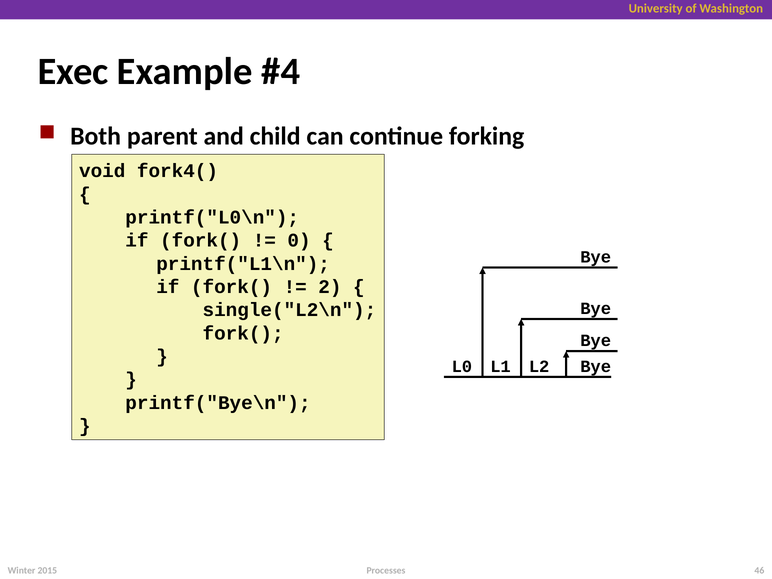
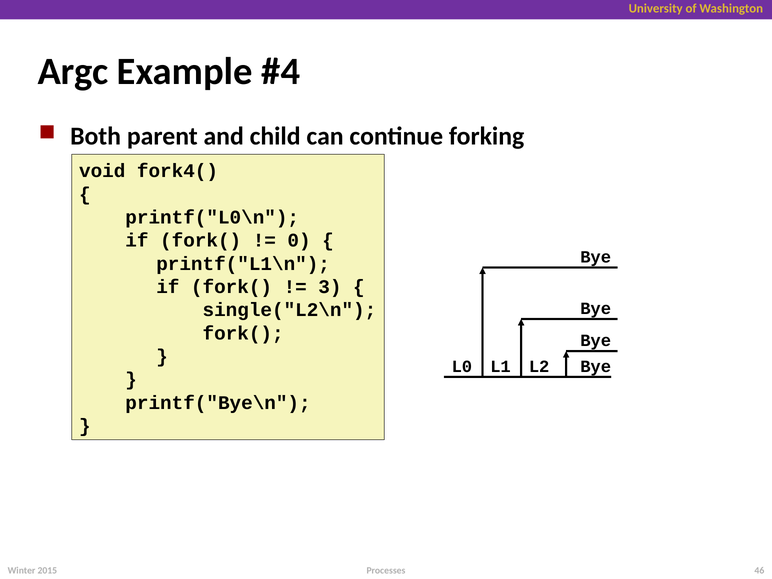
Exec: Exec -> Argc
2: 2 -> 3
